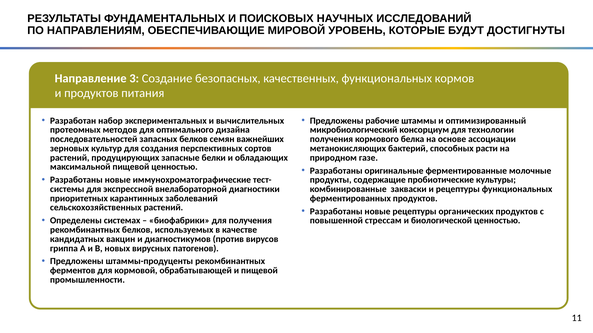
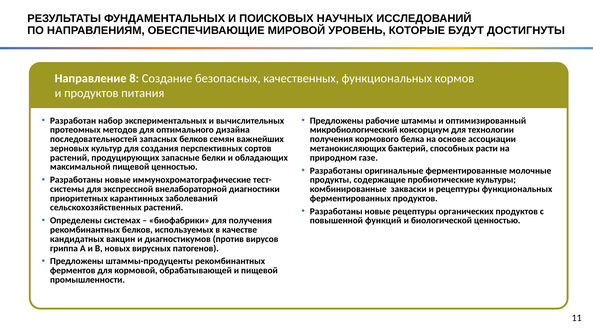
3: 3 -> 8
стрессам: стрессам -> функций
